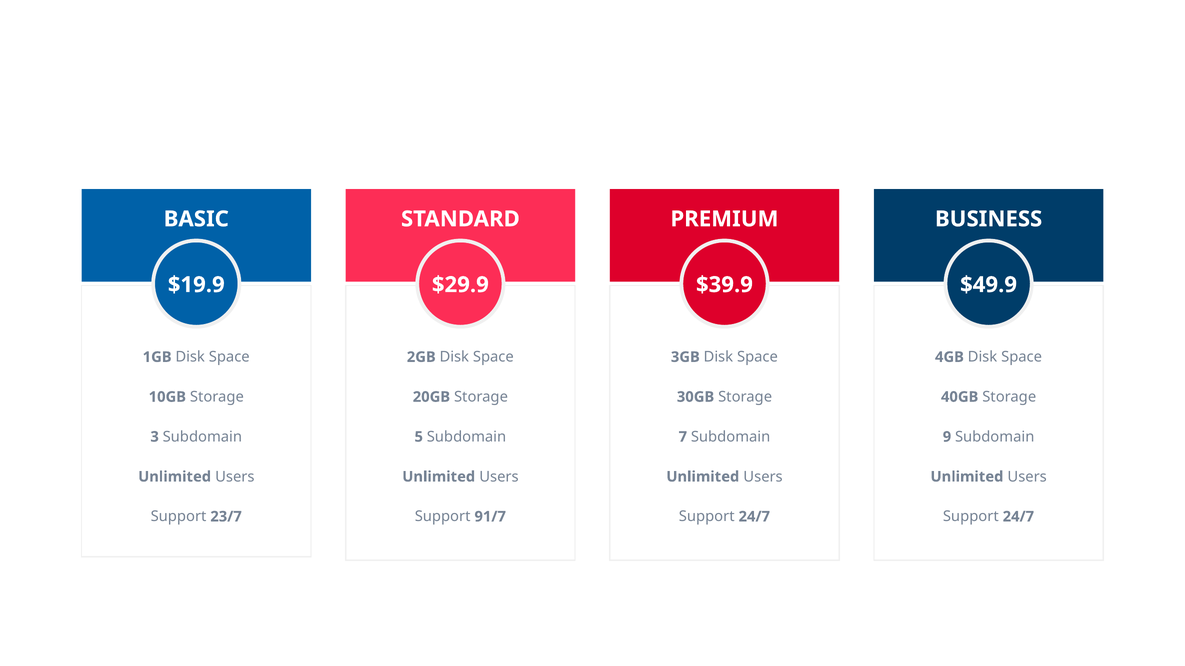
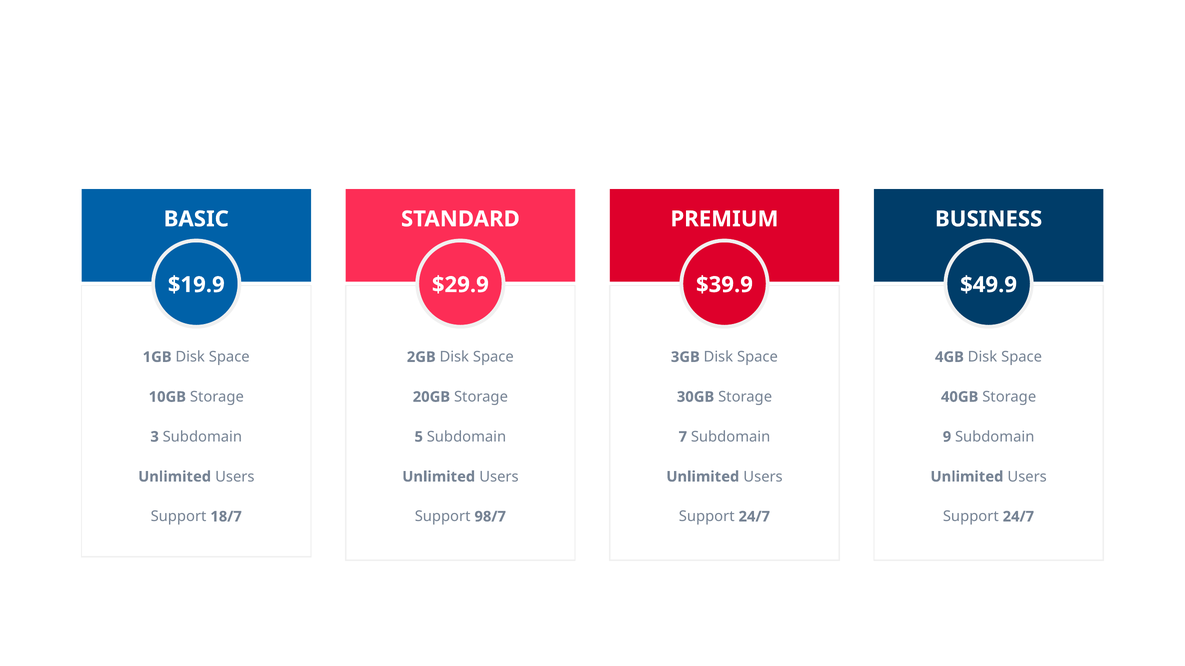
23/7: 23/7 -> 18/7
91/7: 91/7 -> 98/7
